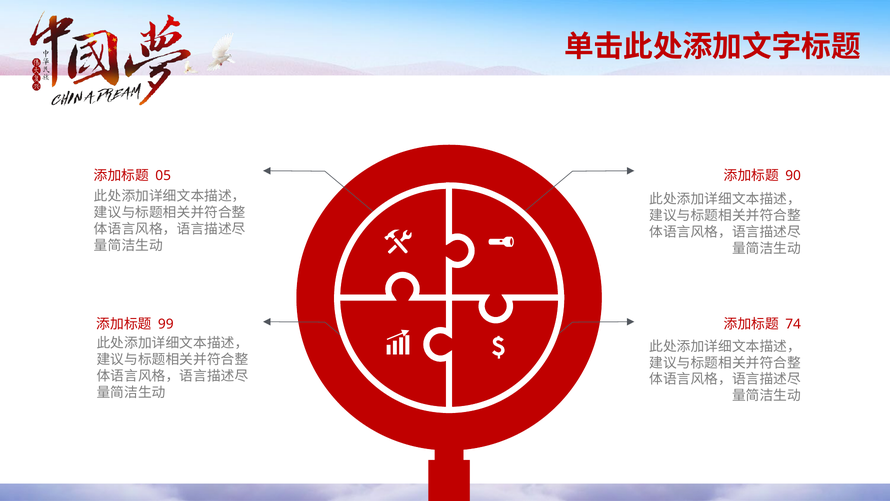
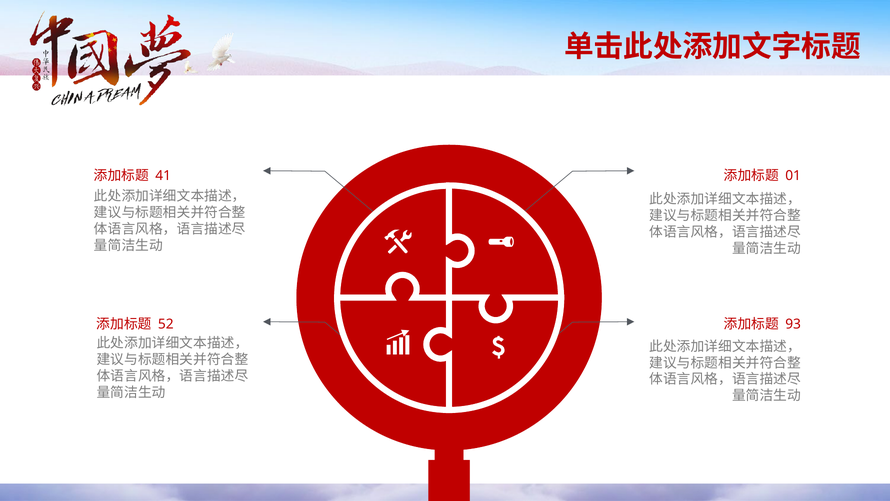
05: 05 -> 41
90: 90 -> 01
99: 99 -> 52
74: 74 -> 93
